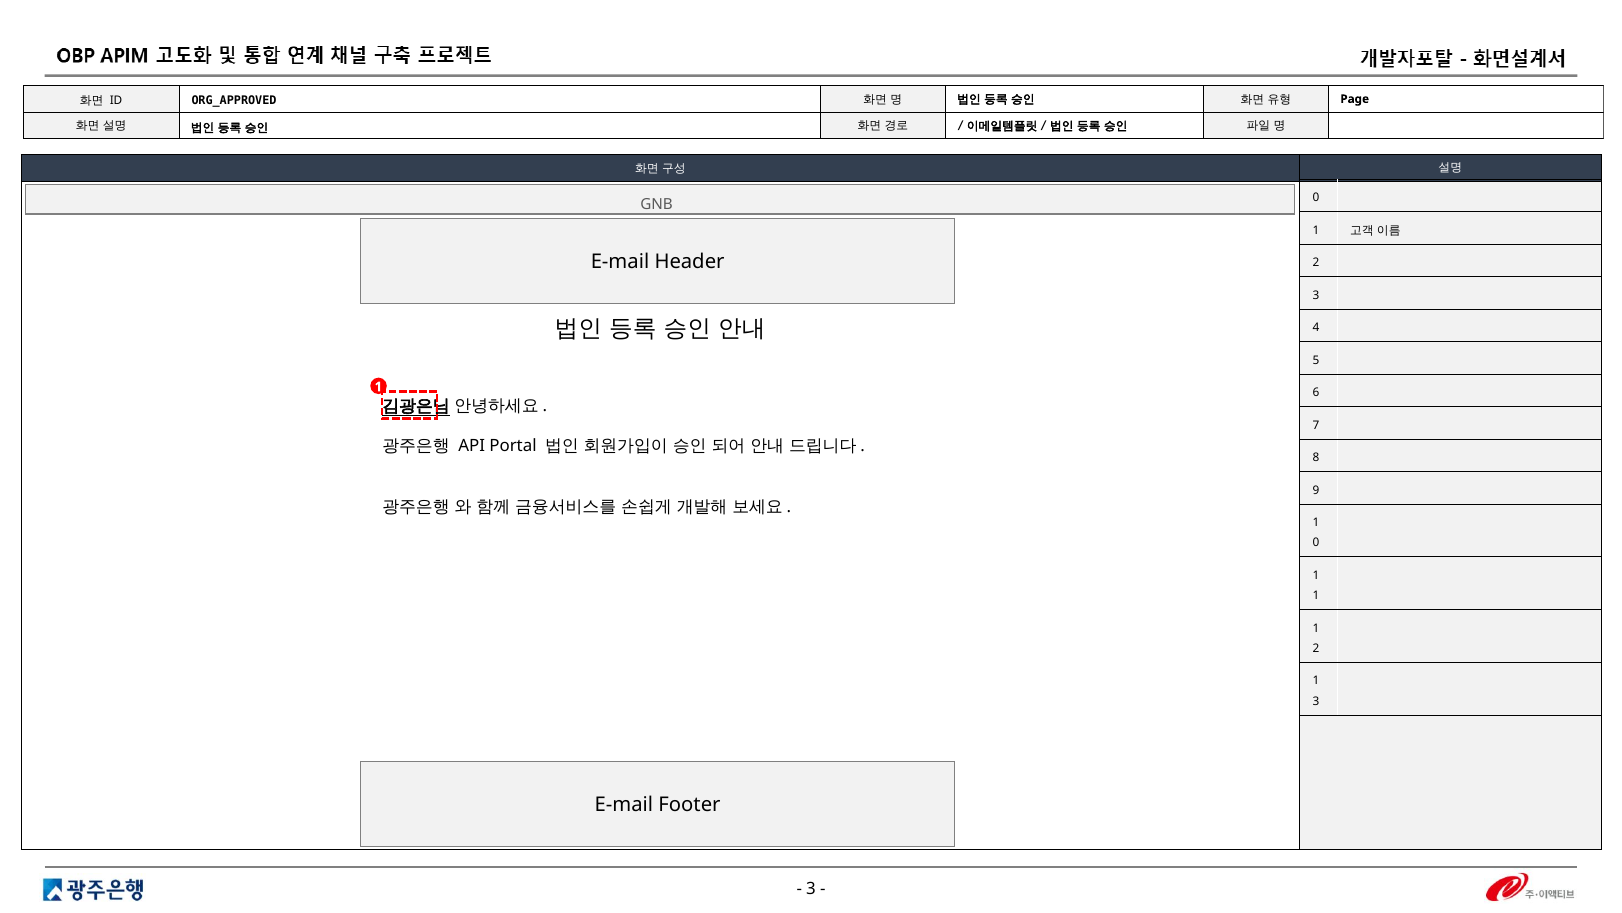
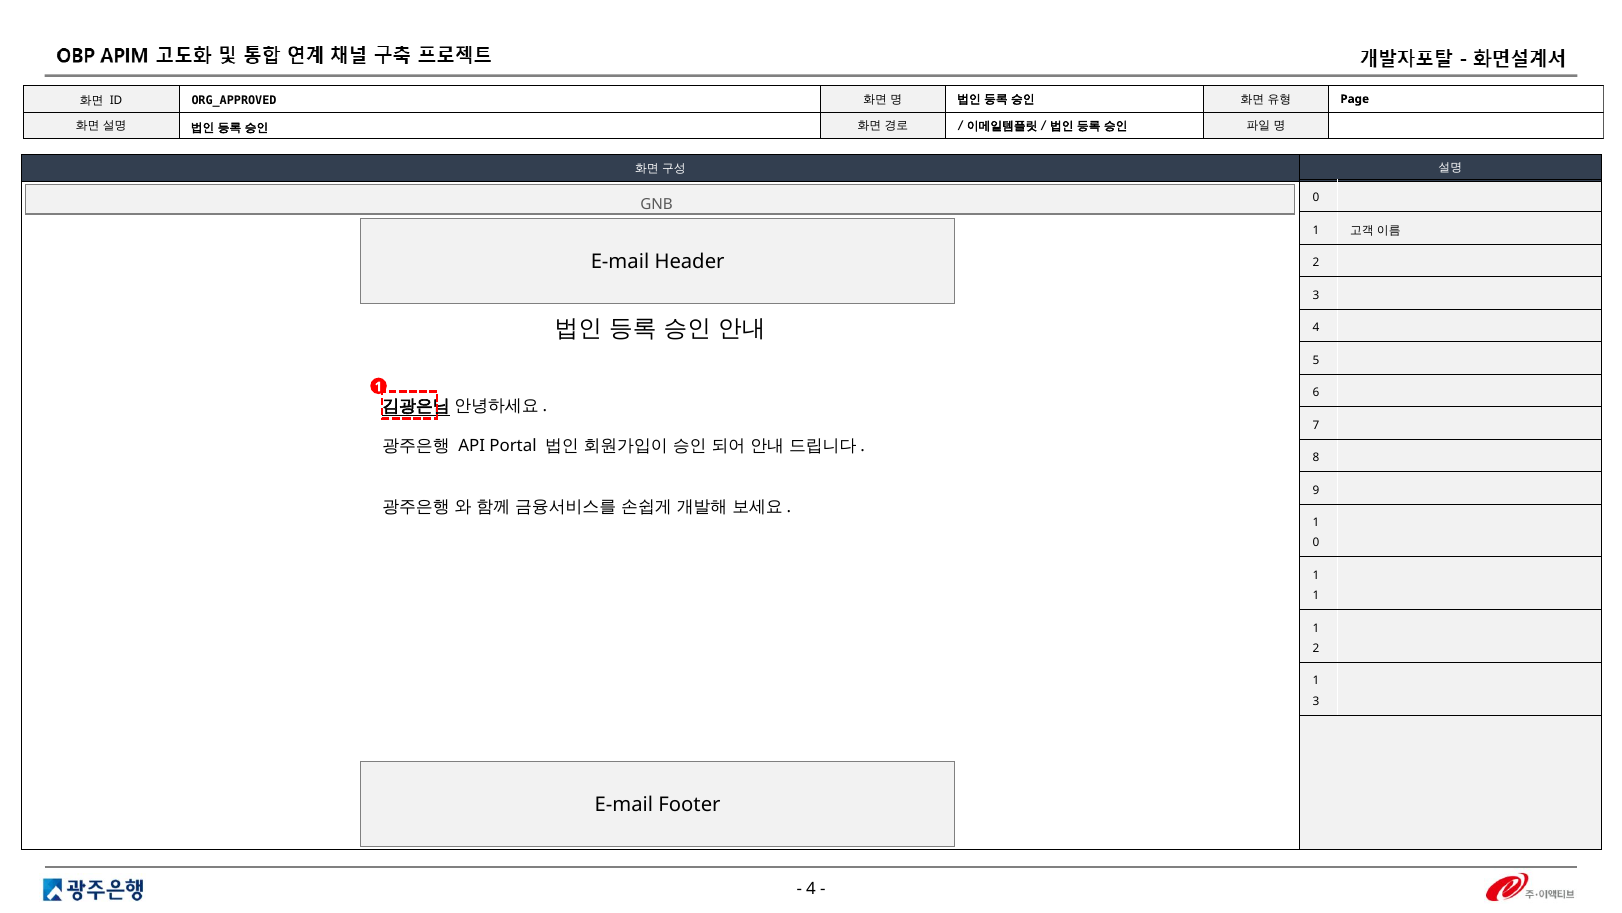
3 at (811, 888): 3 -> 4
